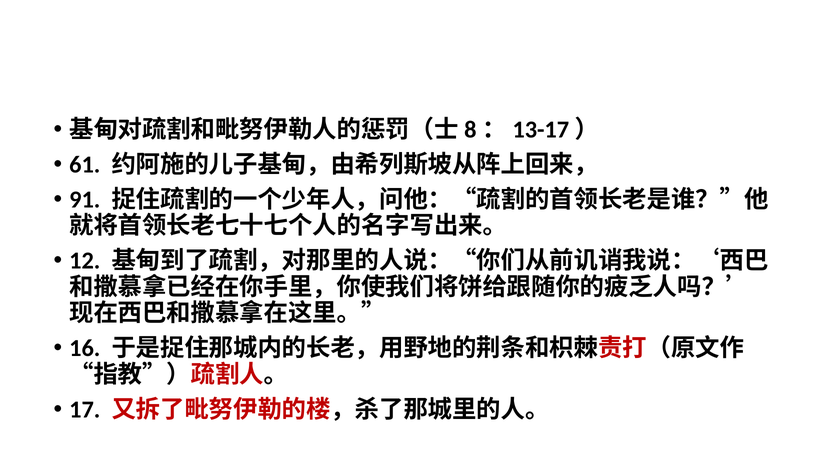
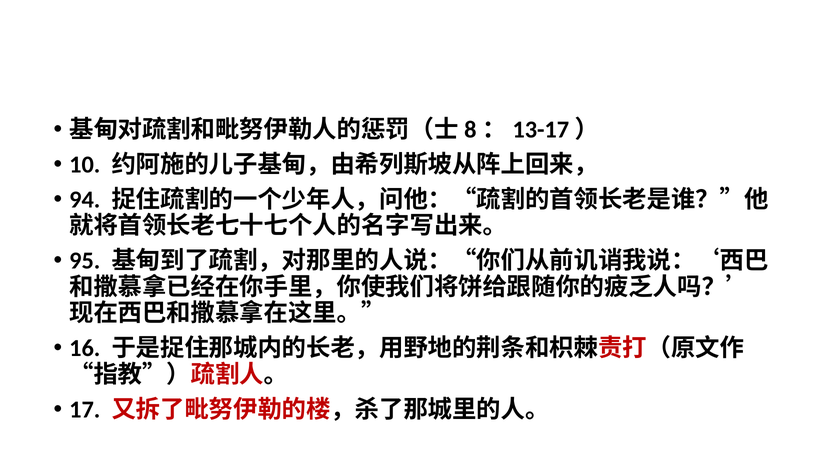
61: 61 -> 10
91: 91 -> 94
12: 12 -> 95
